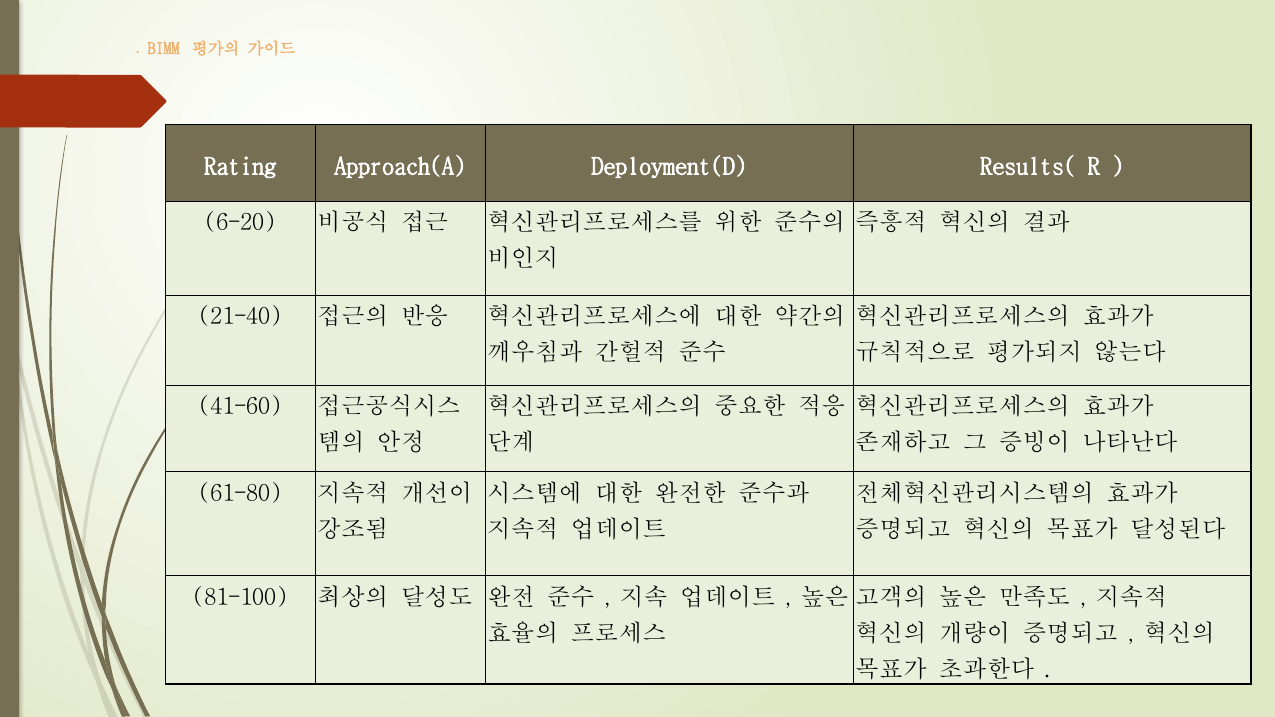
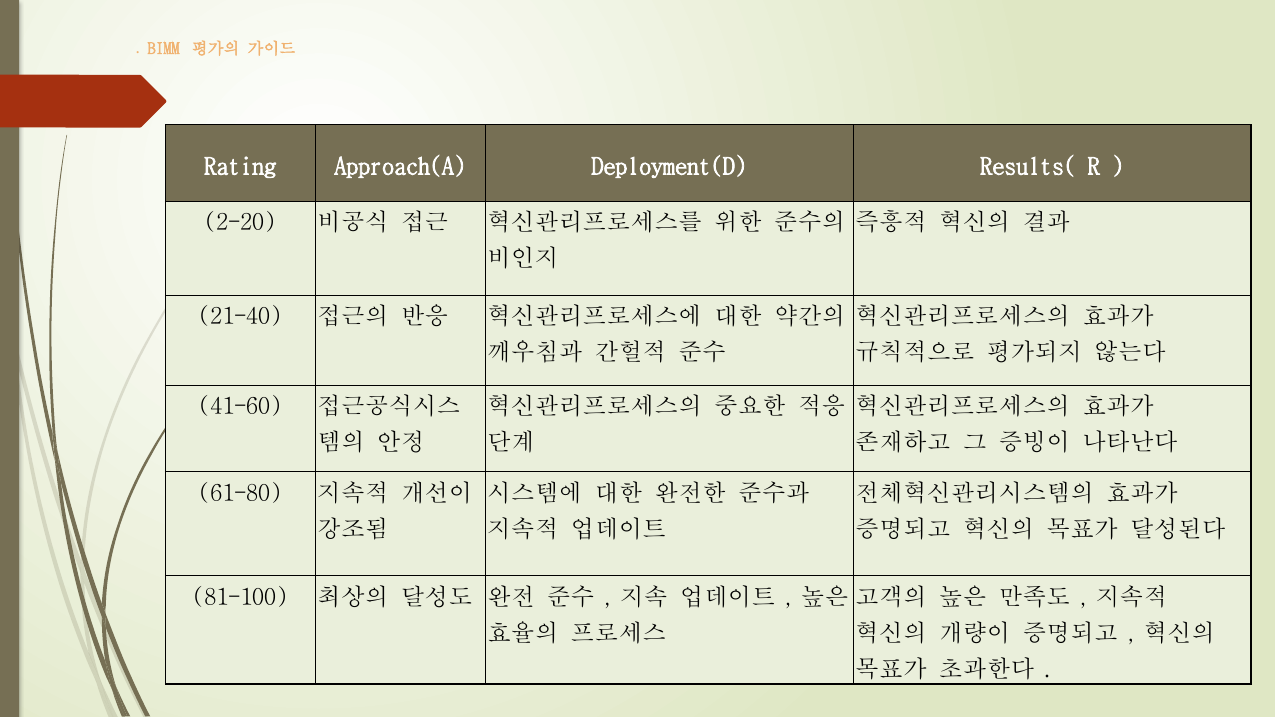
6-20: 6-20 -> 2-20
